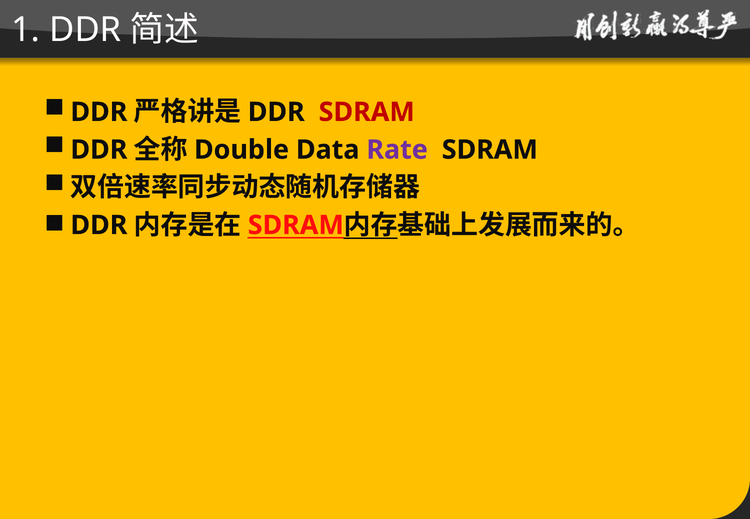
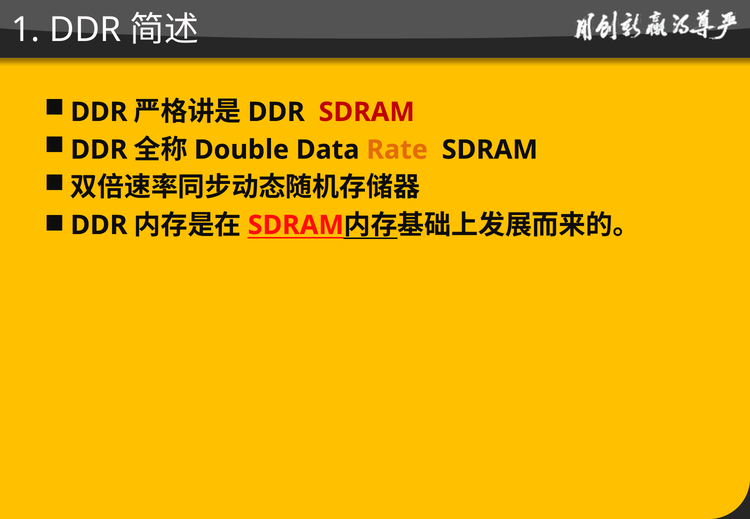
Rate colour: purple -> orange
